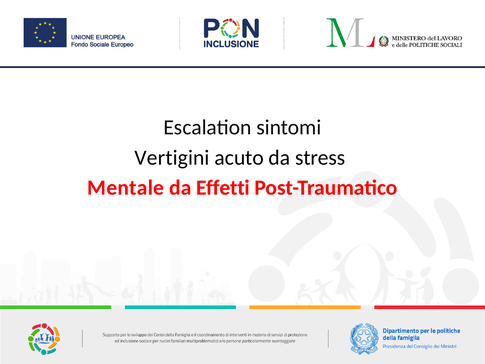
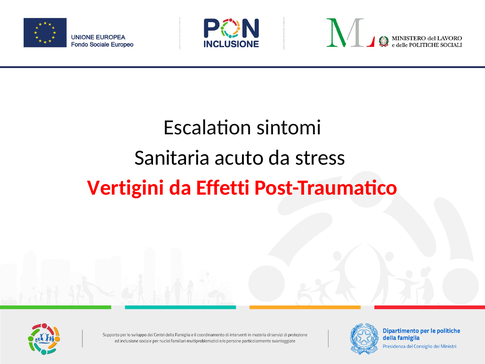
Vertigini: Vertigini -> Sanitaria
Mentale: Mentale -> Vertigini
